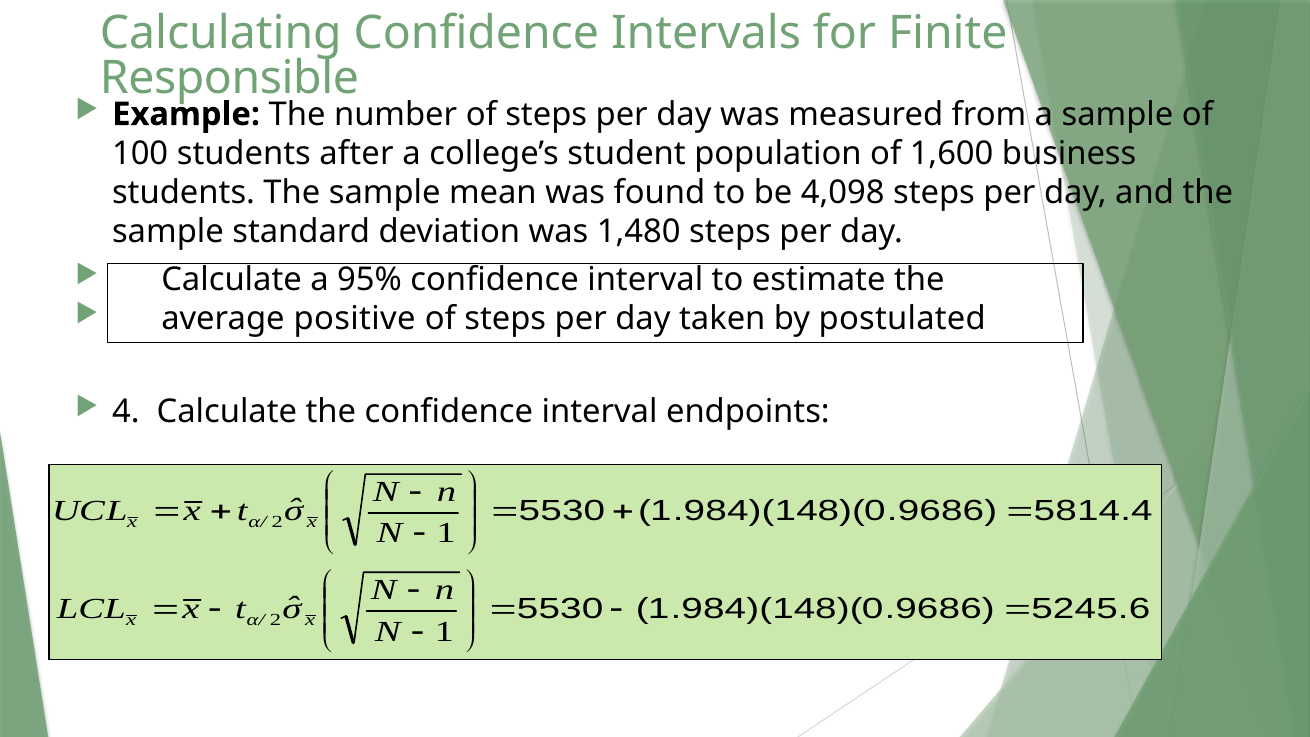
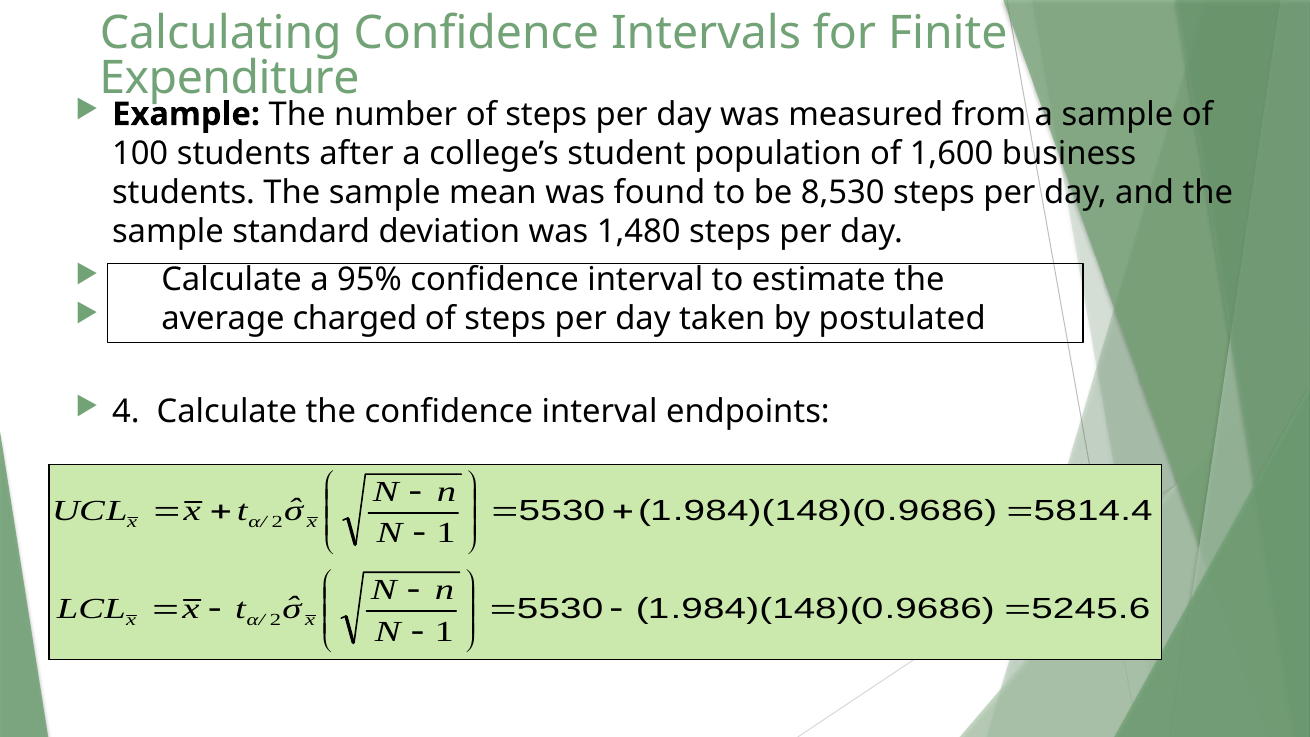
Responsible: Responsible -> Expenditure
4,098: 4,098 -> 8,530
positive: positive -> charged
